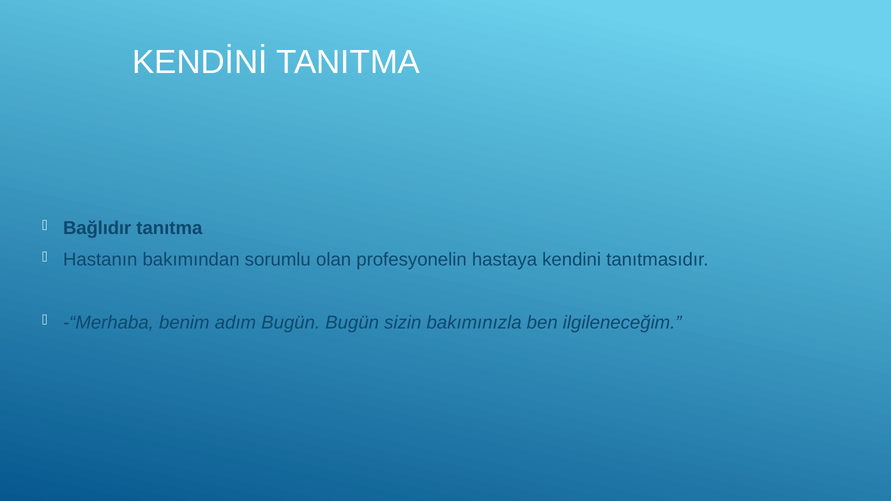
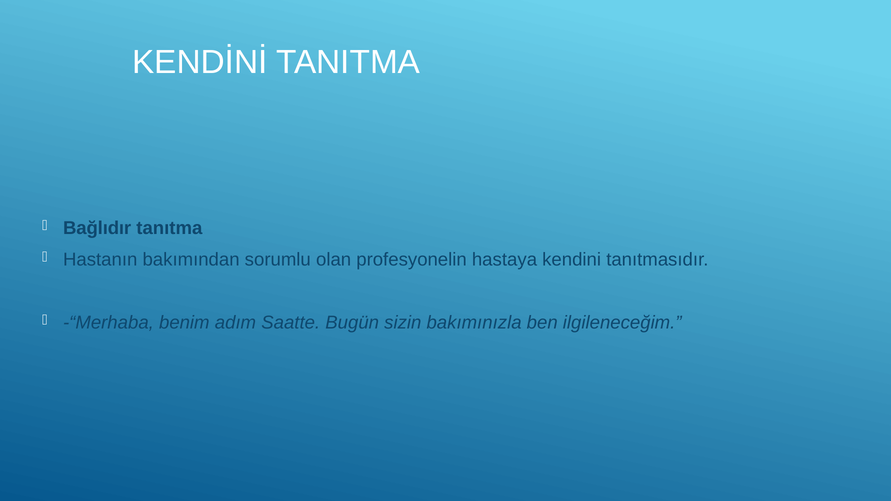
adım Bugün: Bugün -> Saatte
